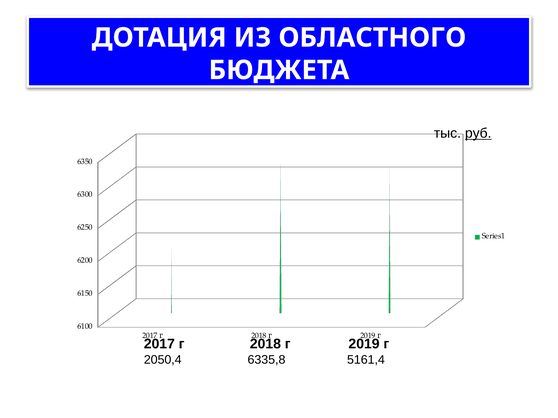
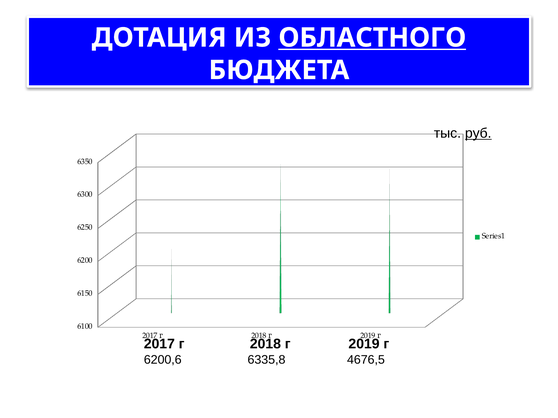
ОБЛАСТНОГО underline: none -> present
2050,4: 2050,4 -> 6200,6
5161,4: 5161,4 -> 4676,5
